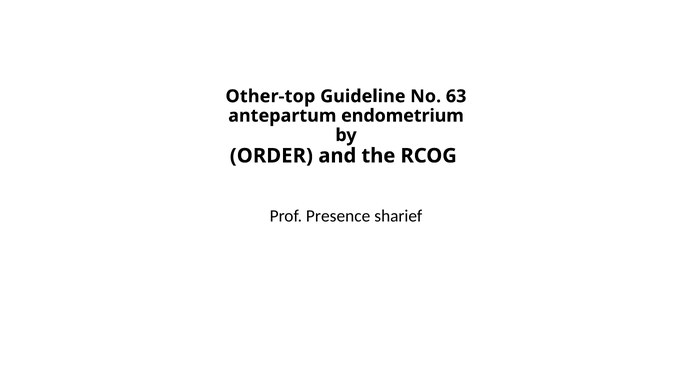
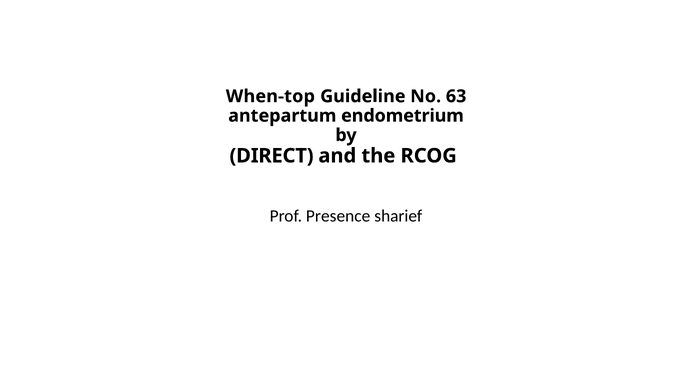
Other-top: Other-top -> When-top
ORDER: ORDER -> DIRECT
